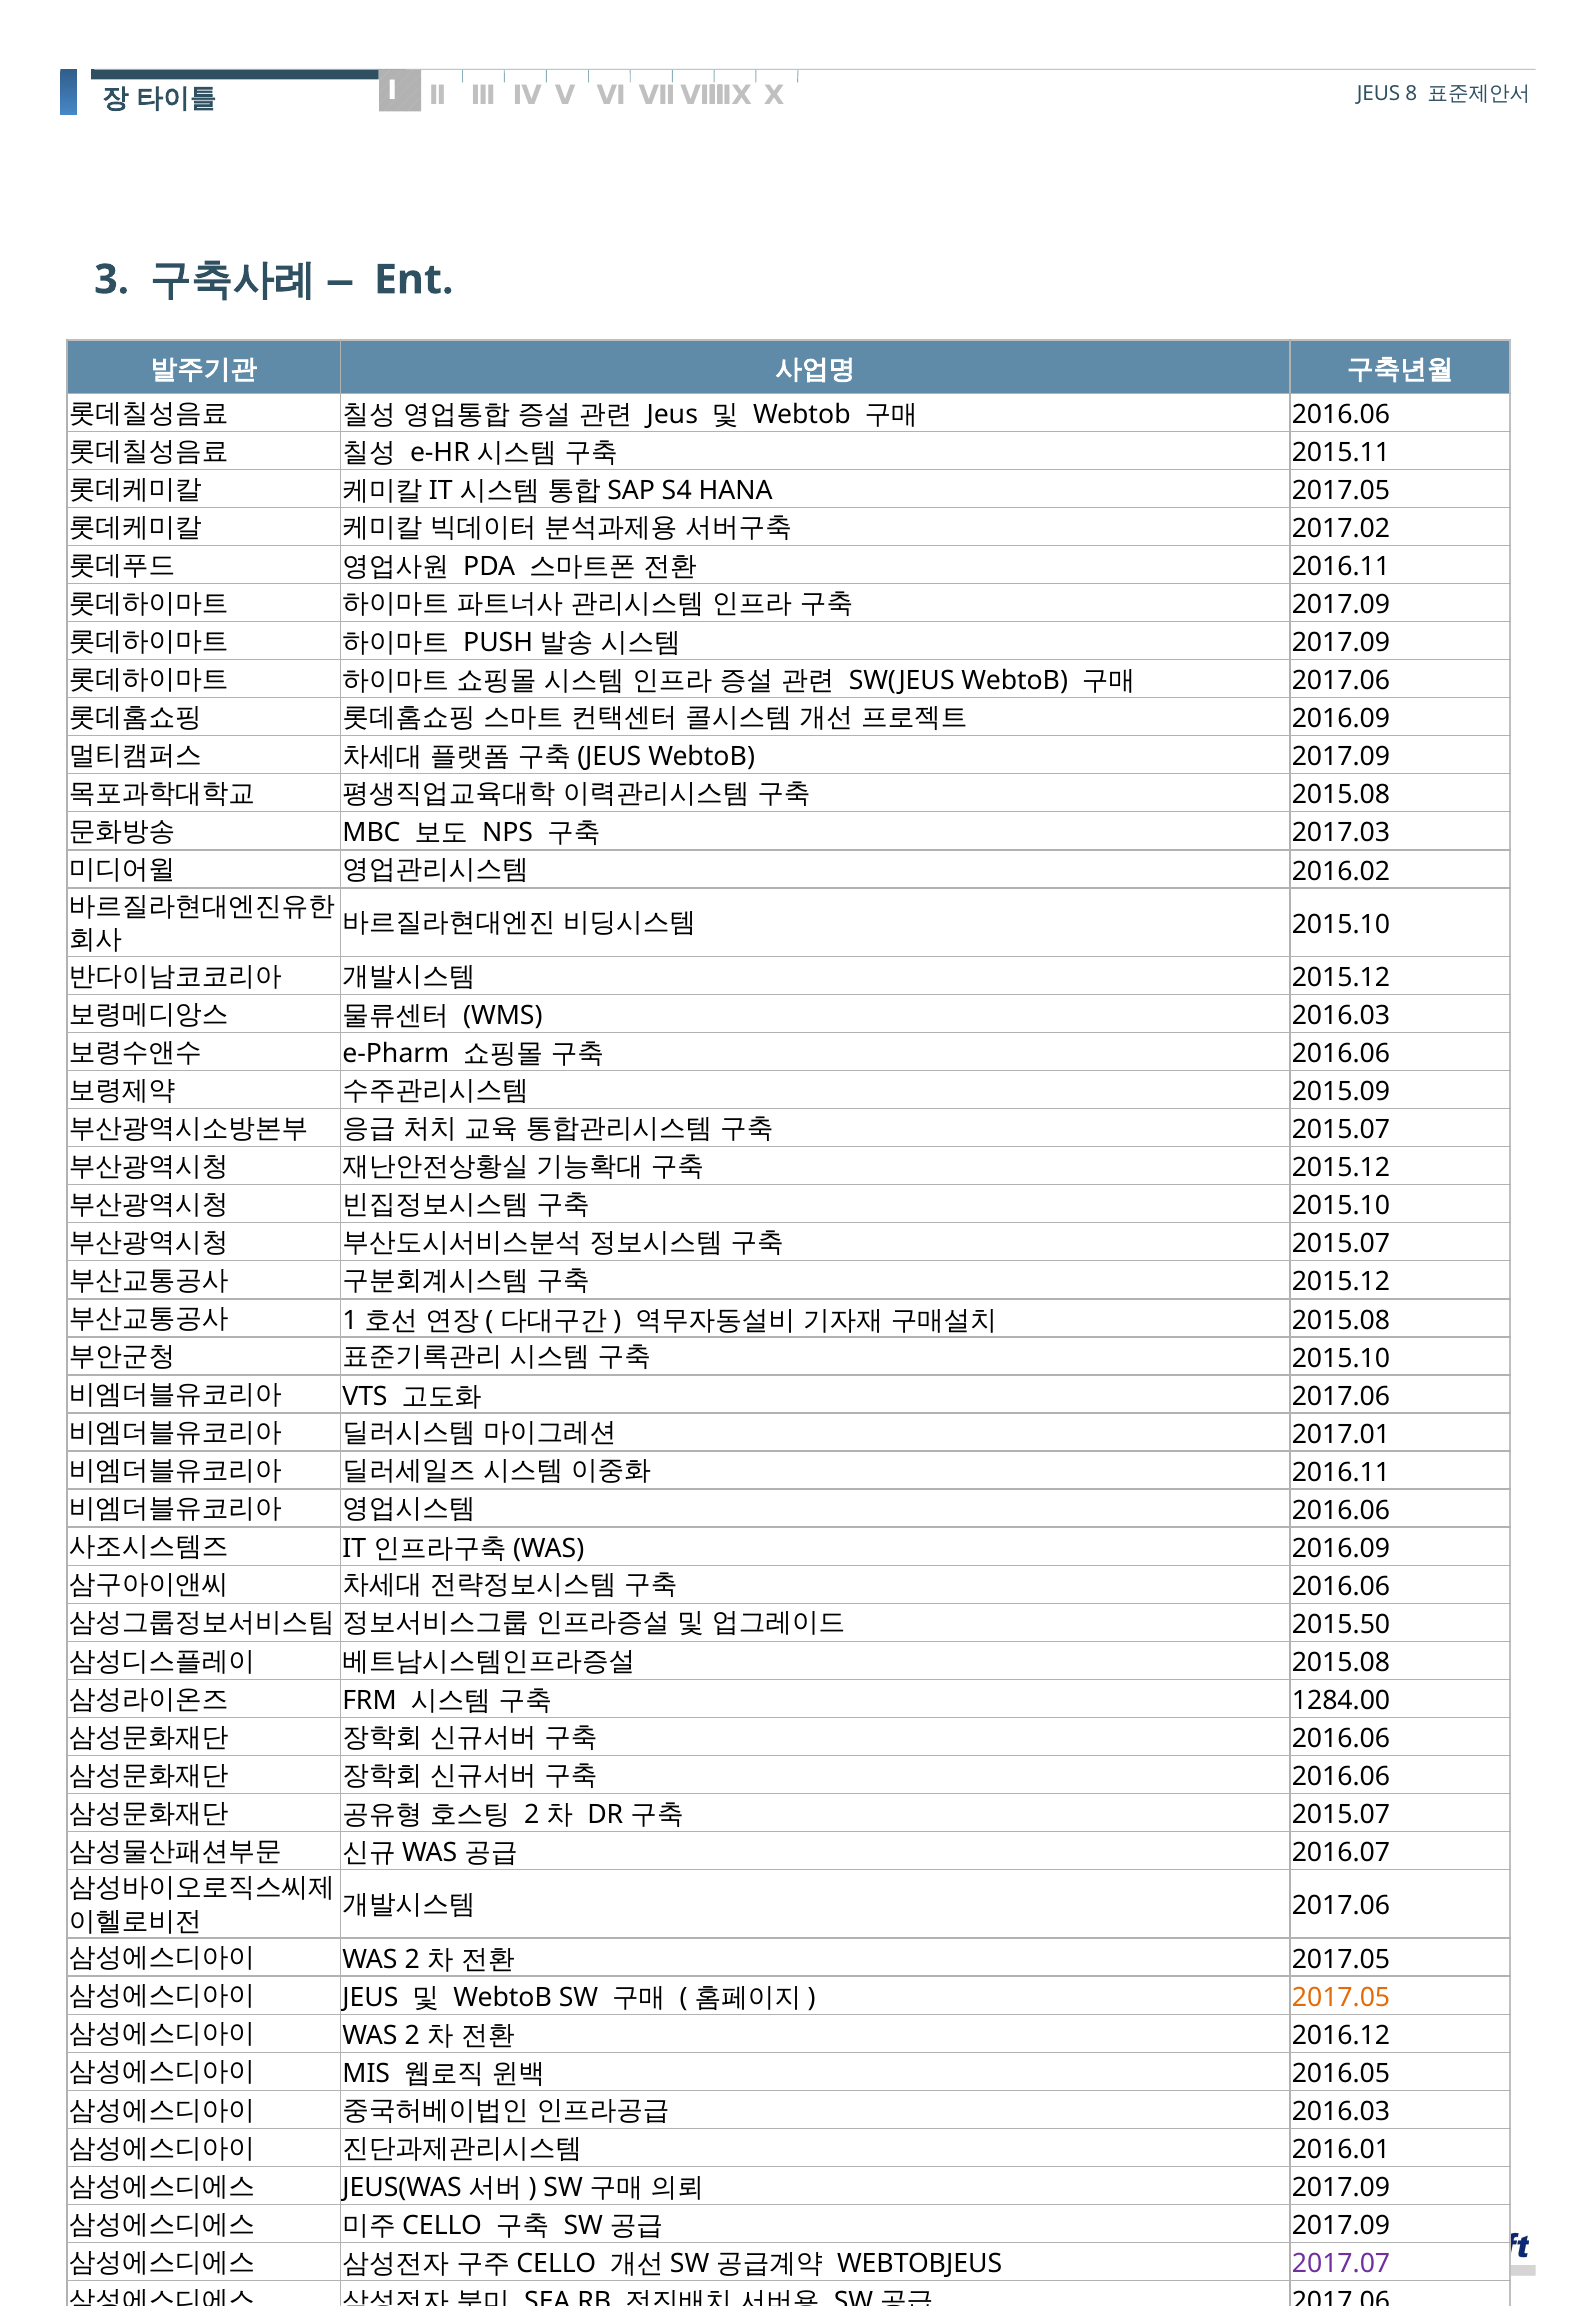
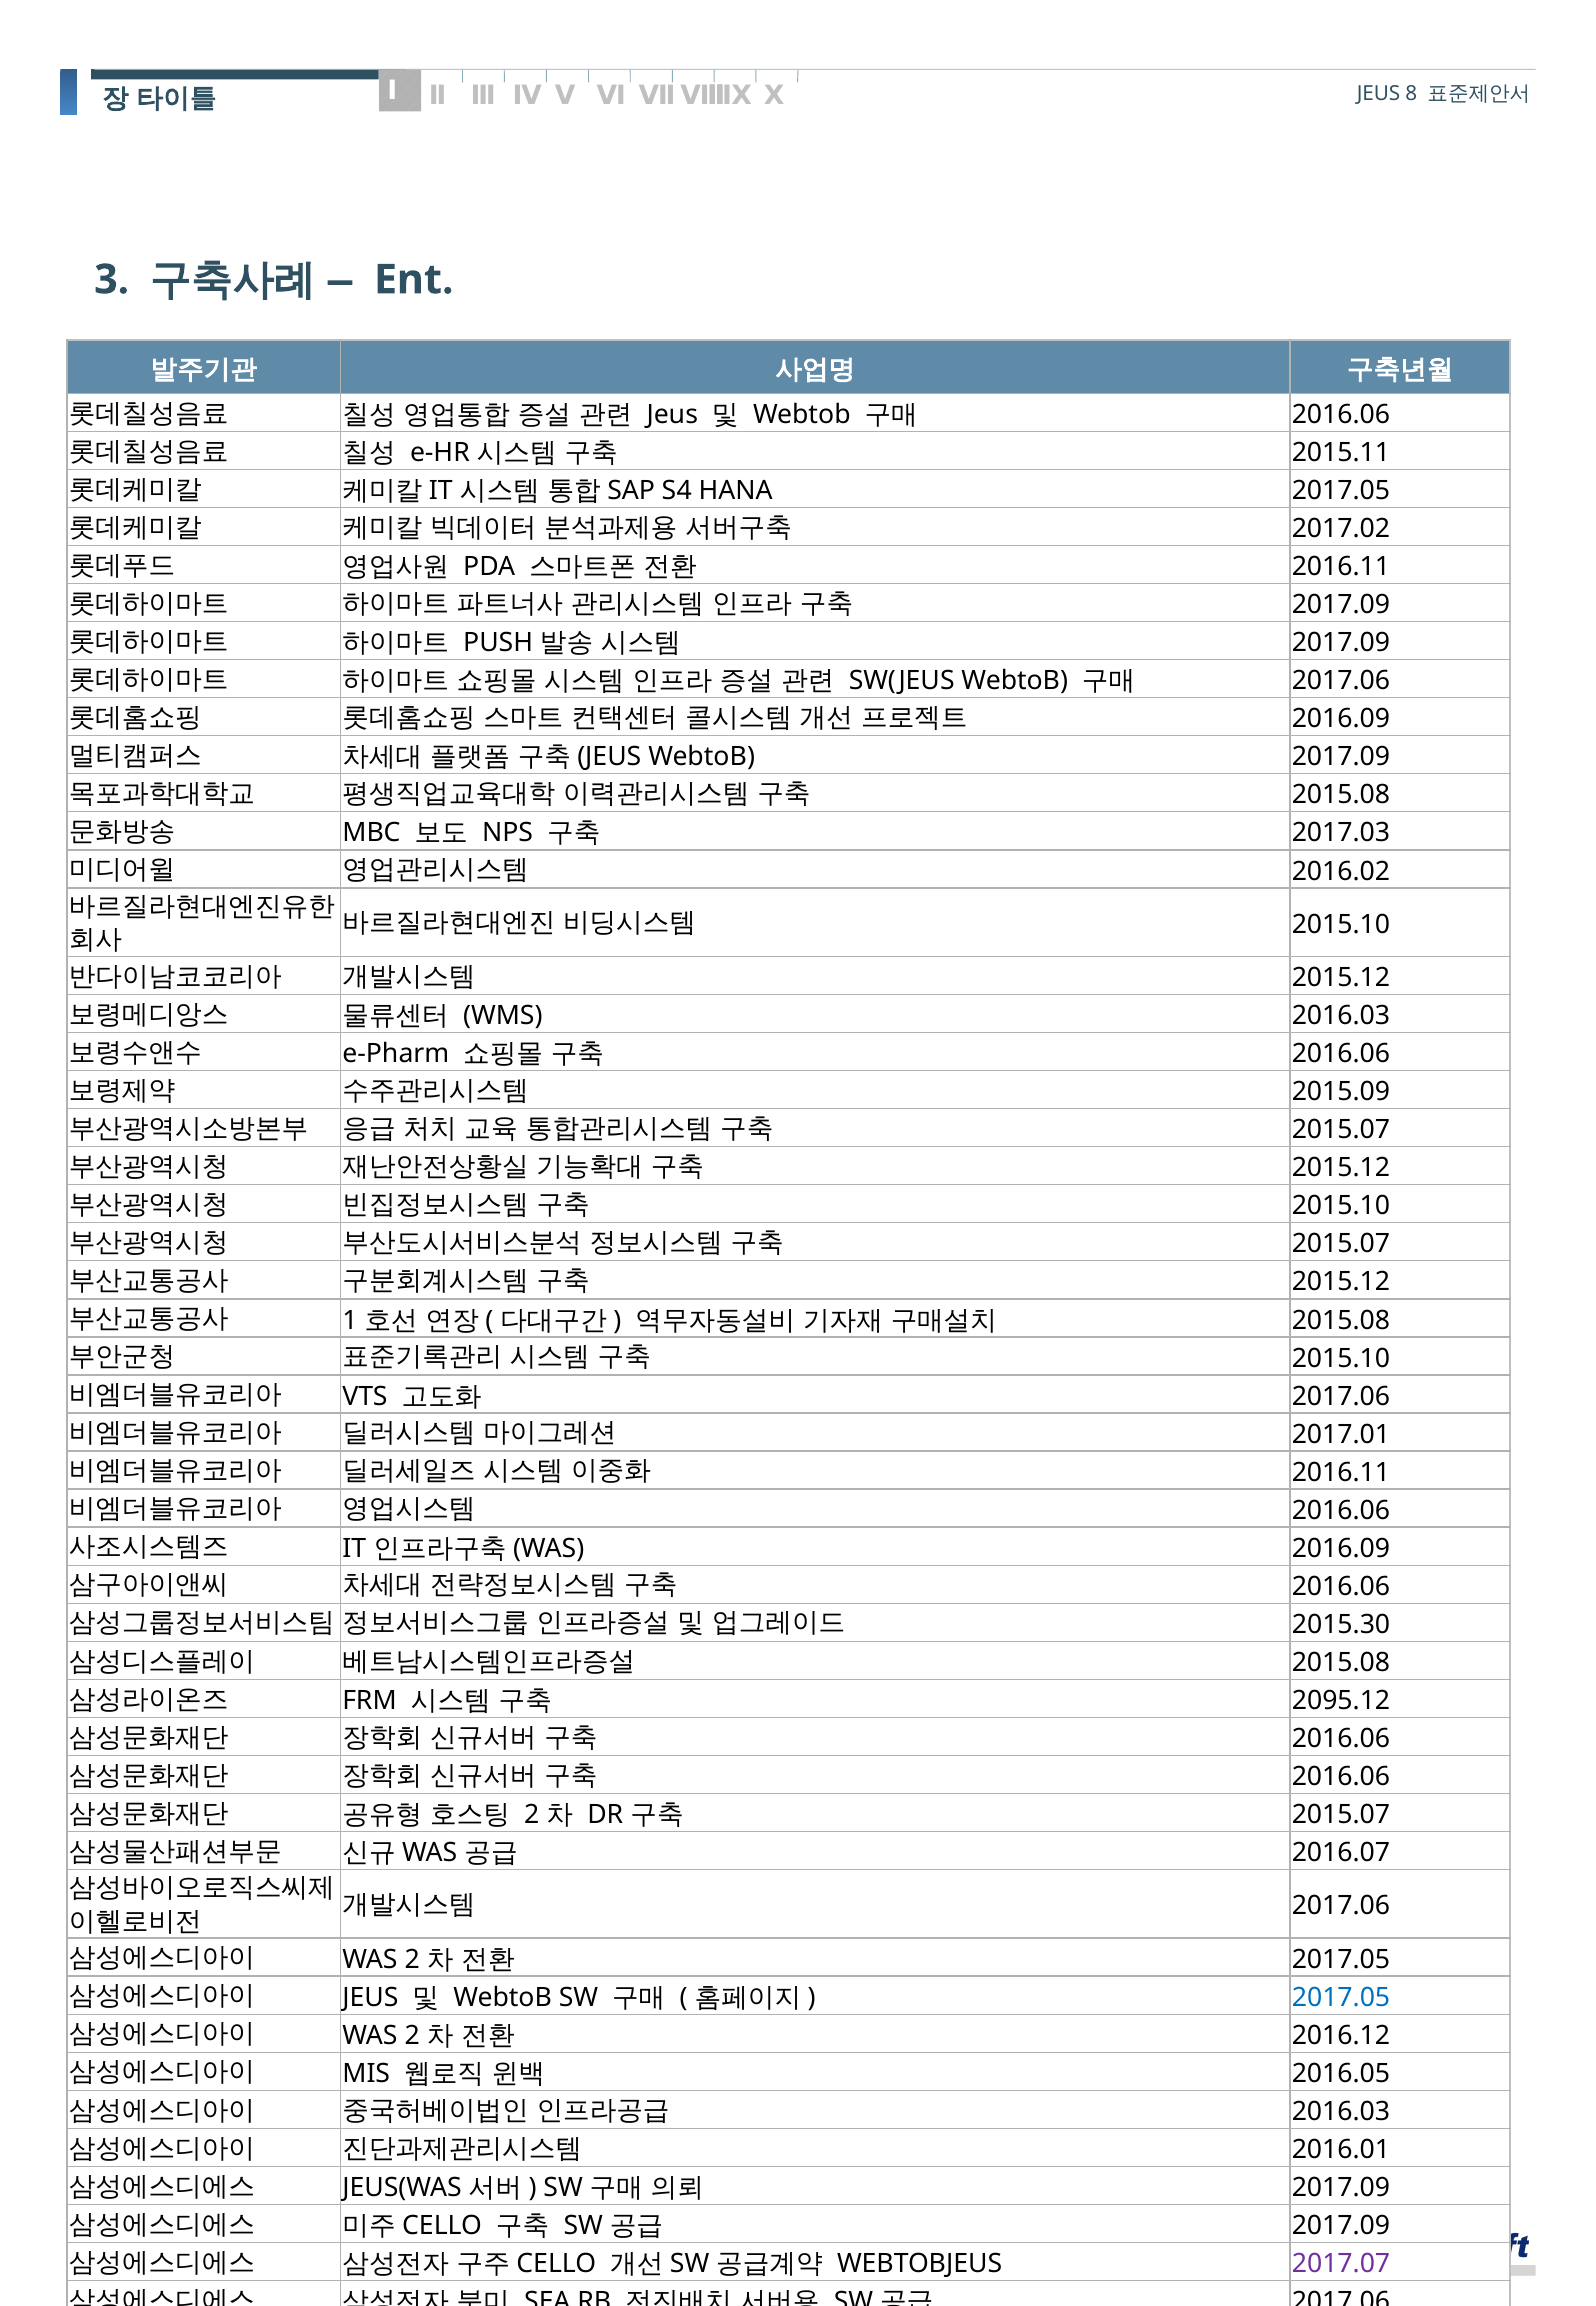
2015.50: 2015.50 -> 2015.30
1284.00: 1284.00 -> 2095.12
2017.05 at (1341, 1997) colour: orange -> blue
